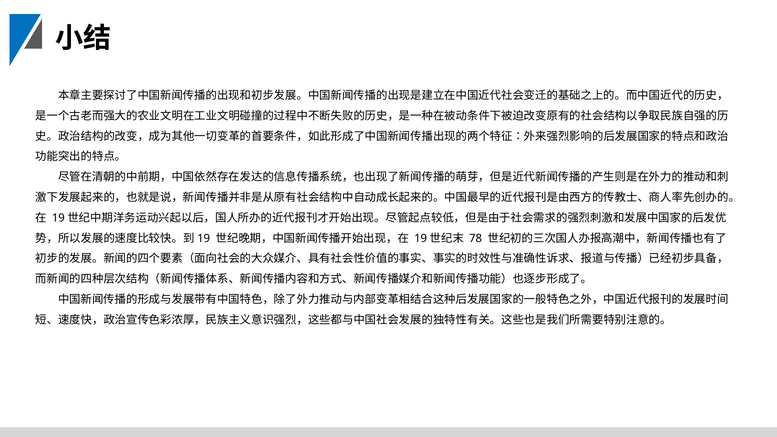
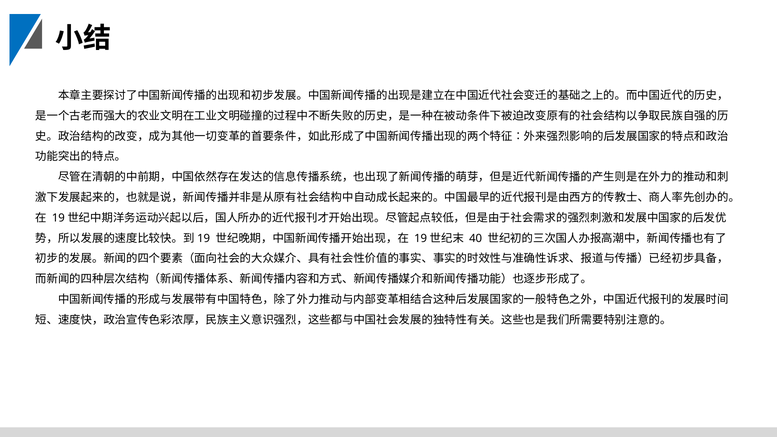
78: 78 -> 40
